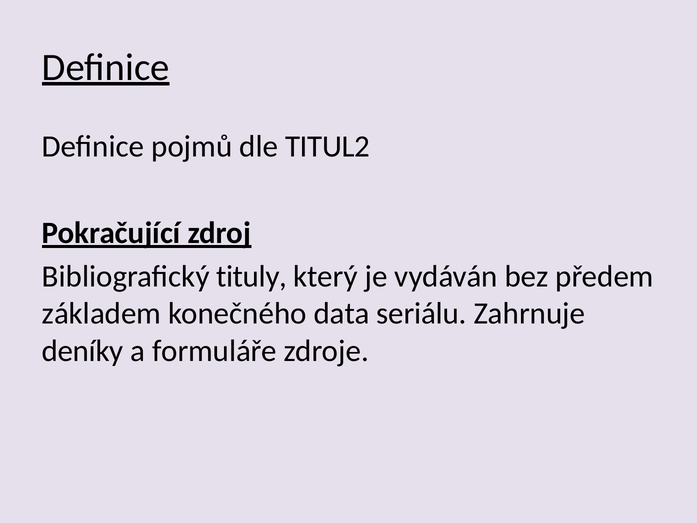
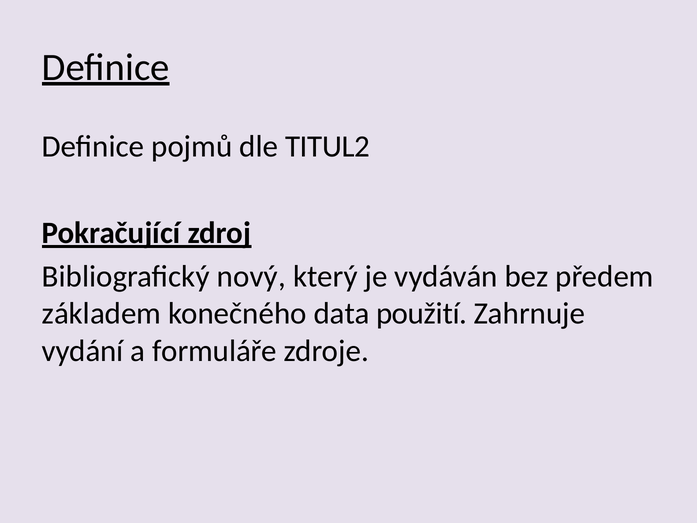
tituly: tituly -> nový
seriálu: seriálu -> použití
deníky: deníky -> vydání
